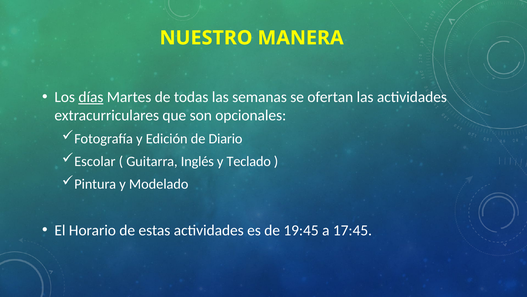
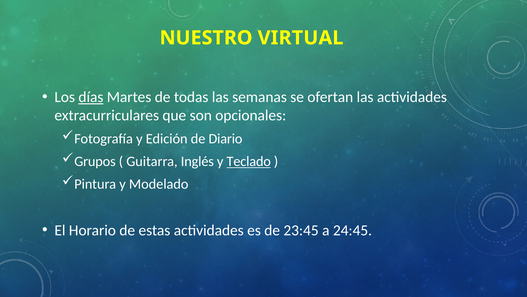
MANERA: MANERA -> VIRTUAL
Escolar: Escolar -> Grupos
Teclado underline: none -> present
19:45: 19:45 -> 23:45
17:45: 17:45 -> 24:45
